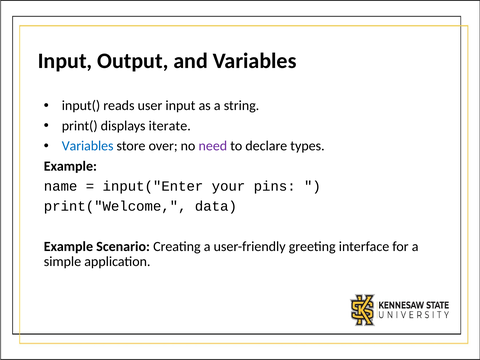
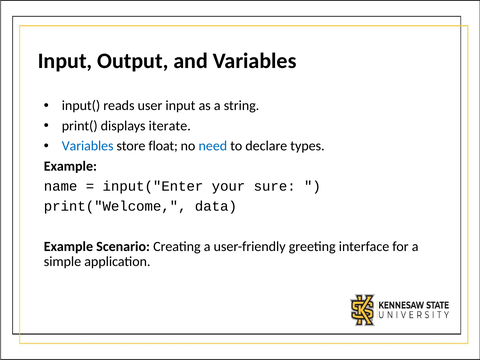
over: over -> float
need colour: purple -> blue
pins: pins -> sure
